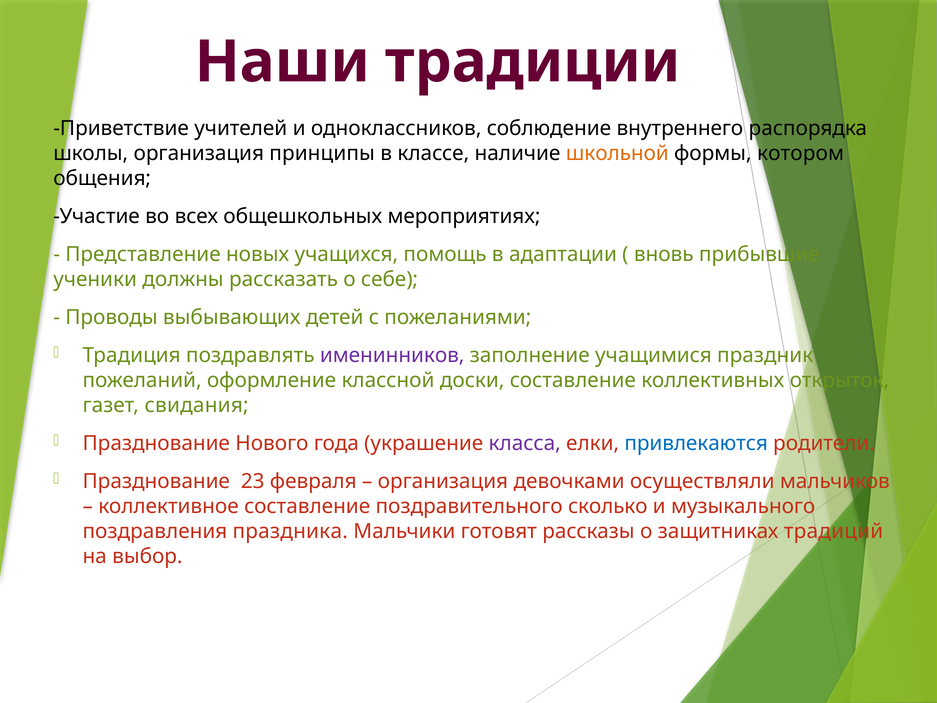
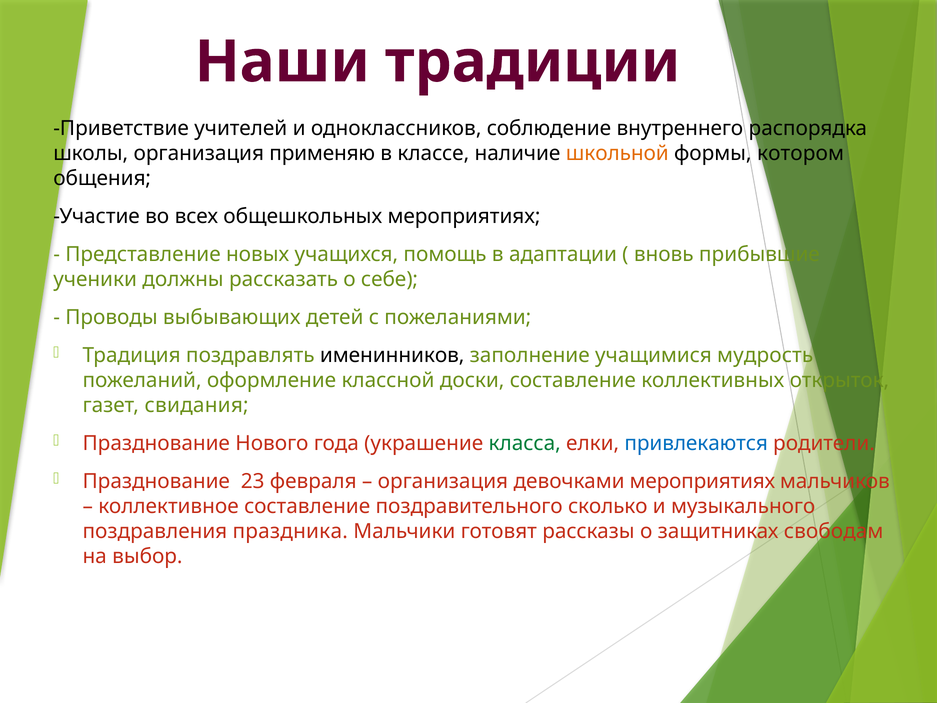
принципы: принципы -> применяю
именинников colour: purple -> black
праздник: праздник -> мудрость
класса colour: purple -> green
девочками осуществляли: осуществляли -> мероприятиях
традиций: традиций -> свободам
